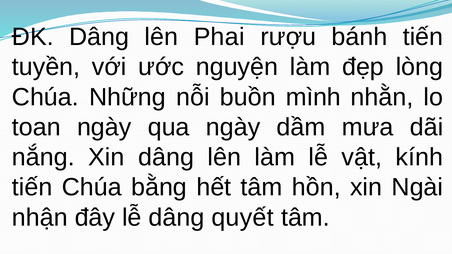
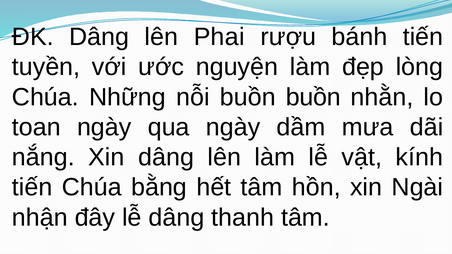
buồn mình: mình -> buồn
quyết: quyết -> thanh
